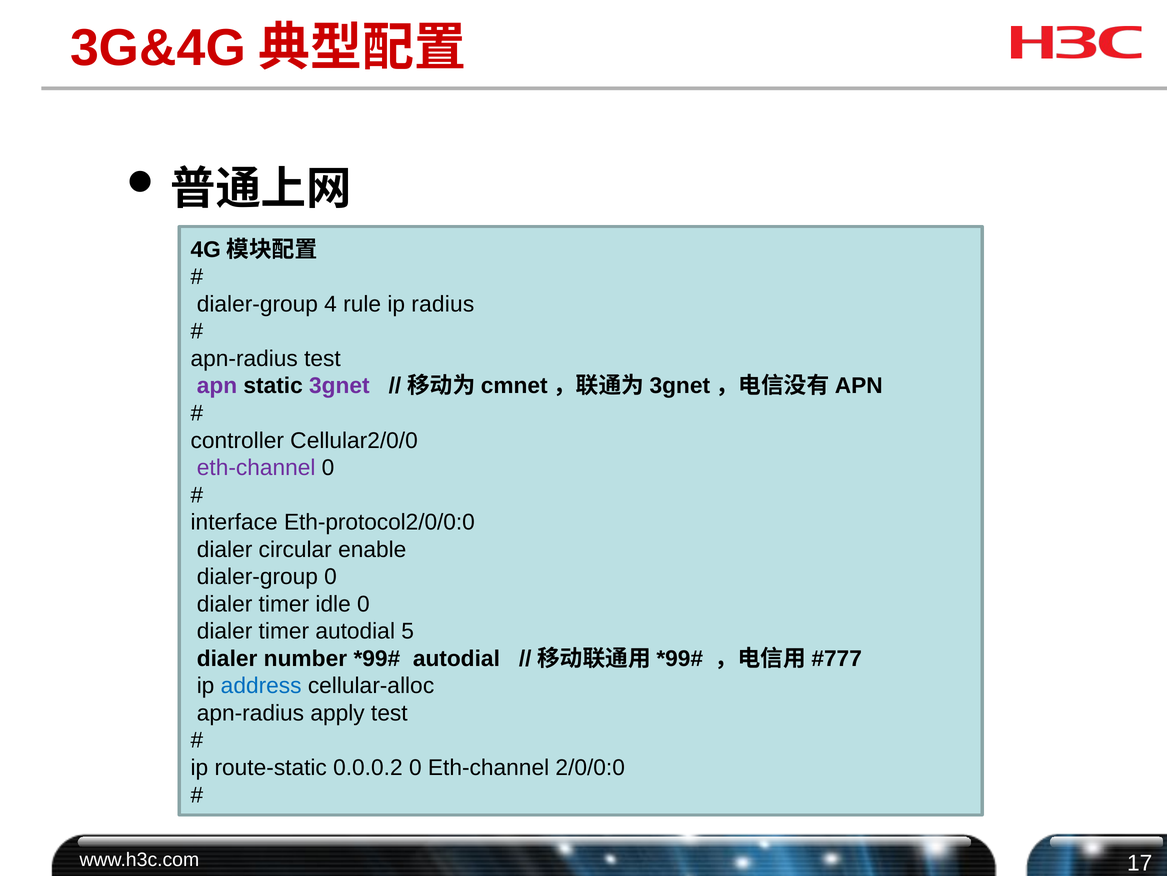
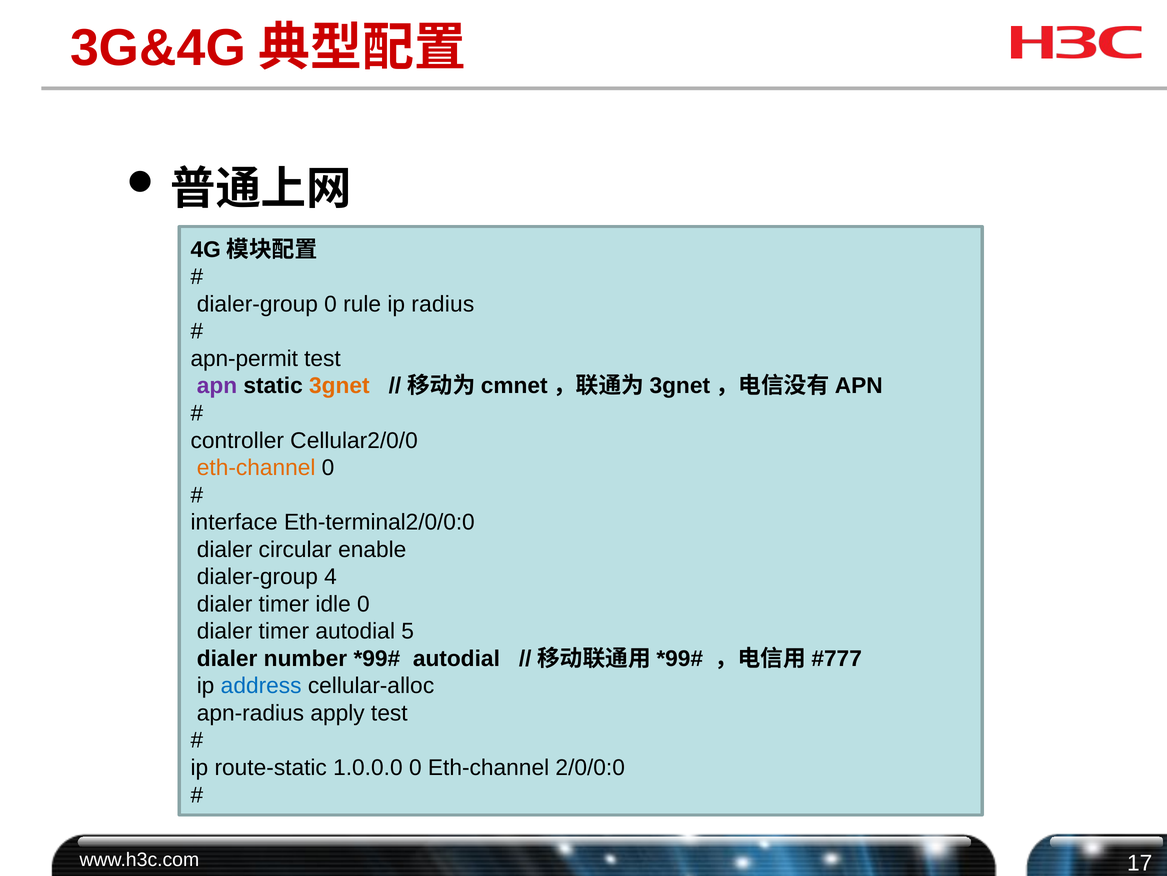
dialer-group 4: 4 -> 0
apn-radius at (244, 358): apn-radius -> apn-permit
3gnet colour: purple -> orange
eth-channel at (256, 467) colour: purple -> orange
Eth-protocol2/0/0:0: Eth-protocol2/0/0:0 -> Eth-terminal2/0/0:0
dialer-group 0: 0 -> 4
0.0.0.2: 0.0.0.2 -> 1.0.0.0
